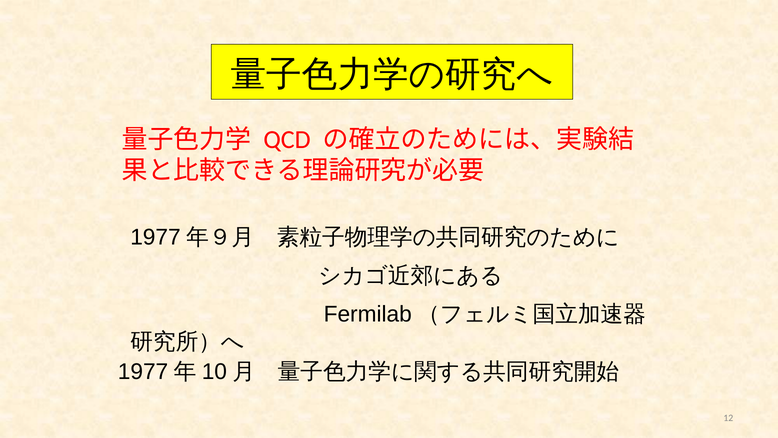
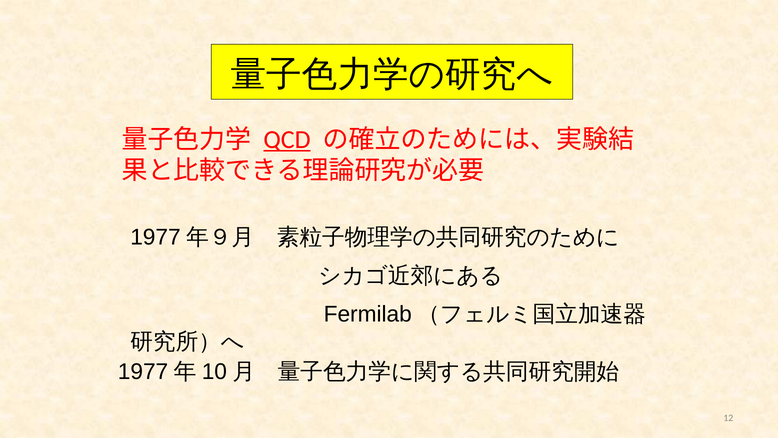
QCD underline: none -> present
